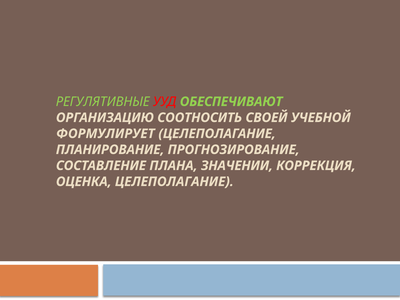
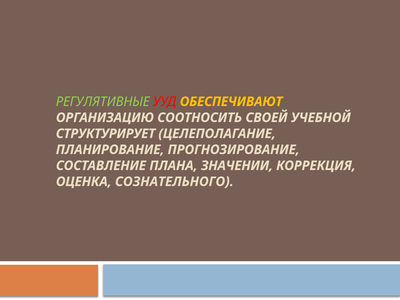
ОБЕСПЕЧИВАЮТ colour: light green -> yellow
ФОРМУЛИРУЕТ: ФОРМУЛИРУЕТ -> СТРУКТУРИРУЕТ
ОЦЕНКА ЦЕЛЕПОЛАГАНИЕ: ЦЕЛЕПОЛАГАНИЕ -> СОЗНАТЕЛЬНОГО
